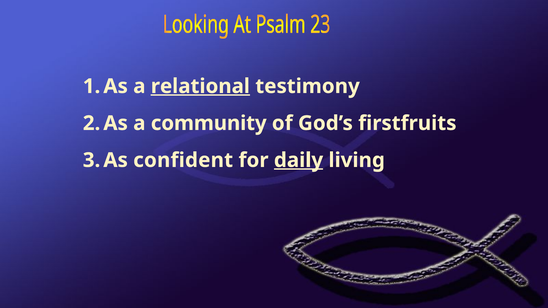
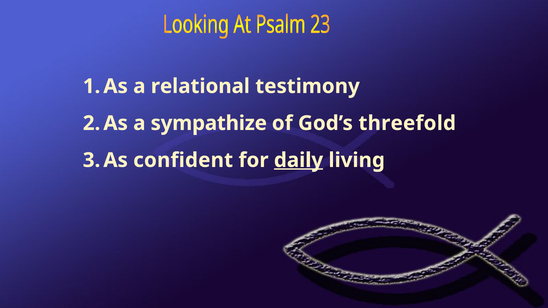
relational underline: present -> none
community: community -> sympathize
firstfruits: firstfruits -> threefold
